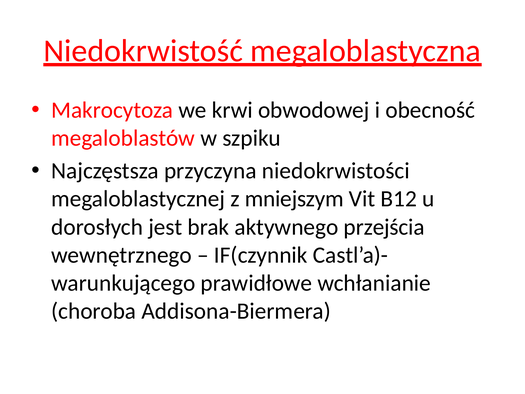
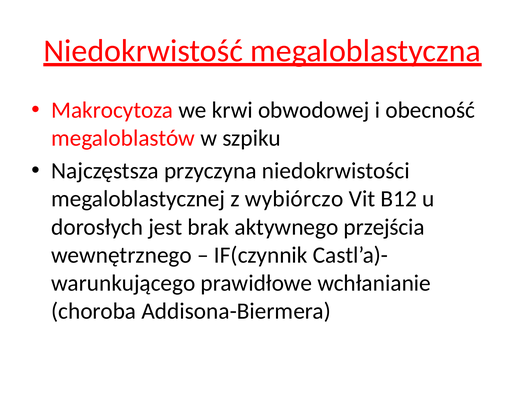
mniejszym: mniejszym -> wybiórczo
